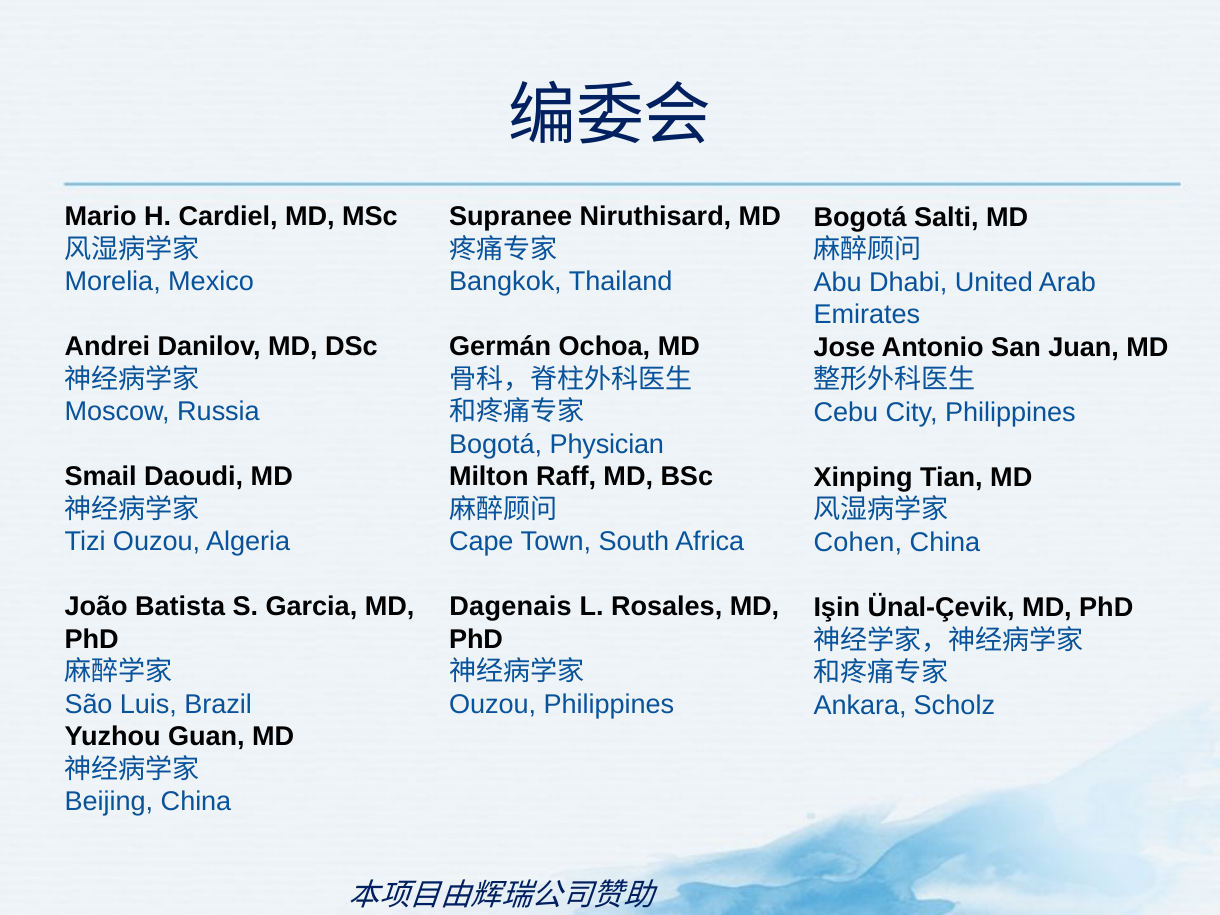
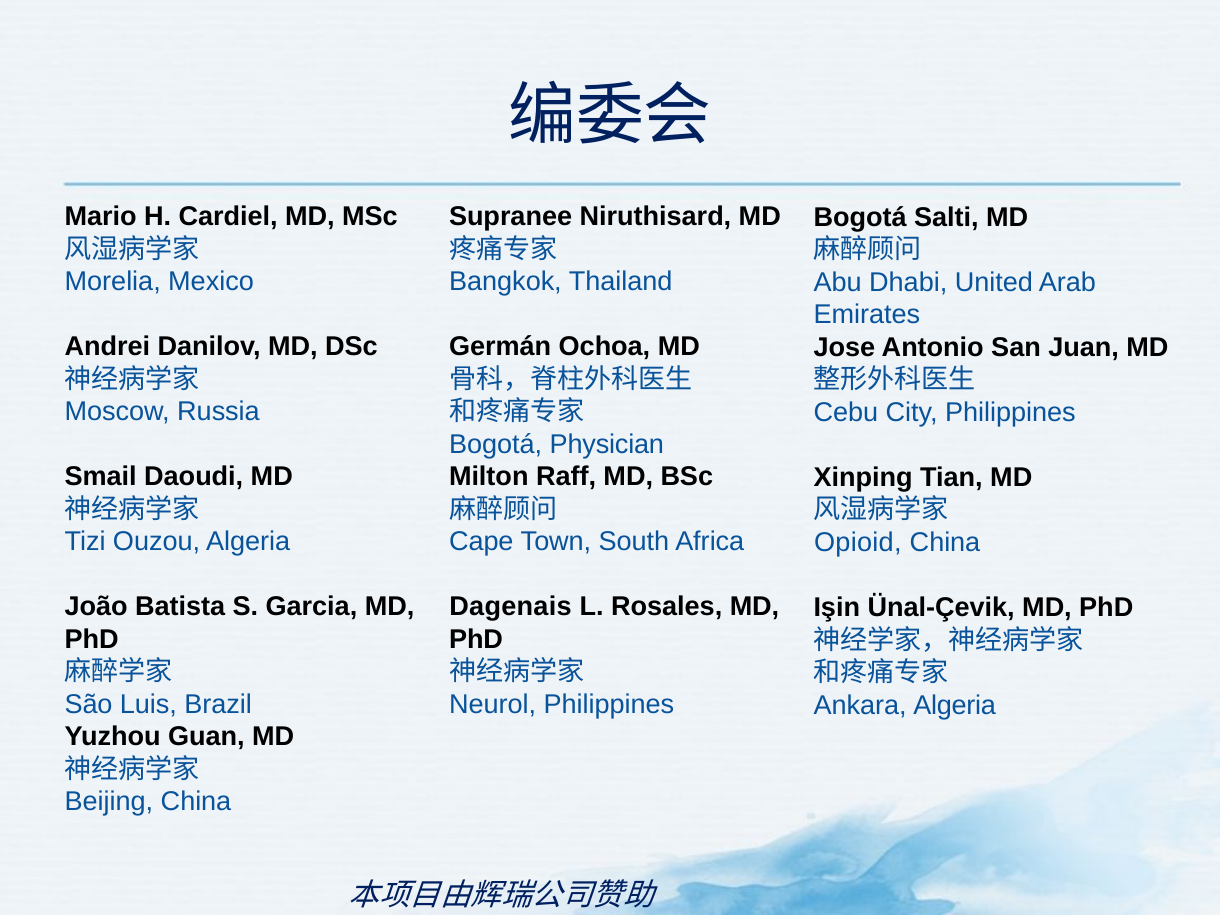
Cohen: Cohen -> Opioid
Ouzou at (493, 704): Ouzou -> Neurol
Ankara Scholz: Scholz -> Algeria
